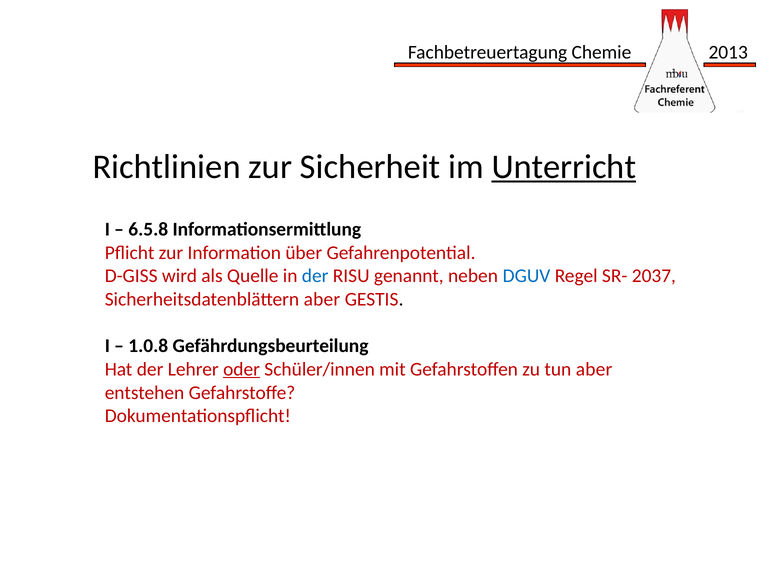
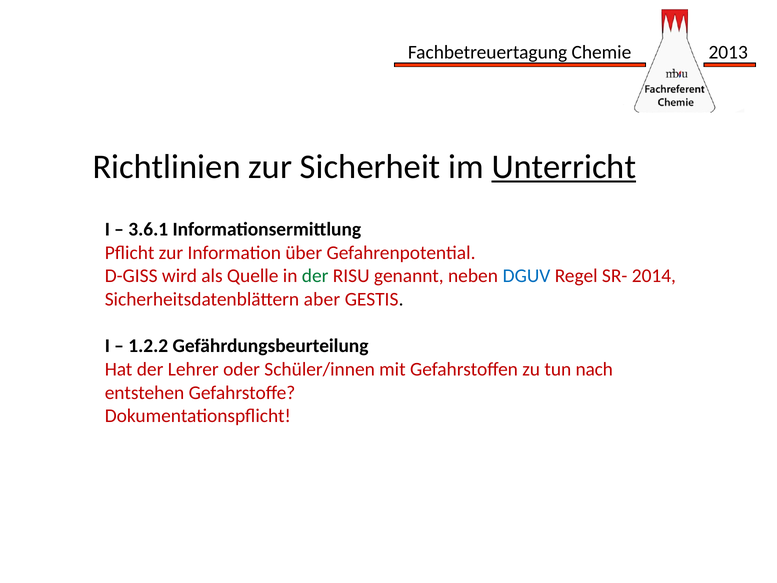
6.5.8: 6.5.8 -> 3.6.1
der at (315, 276) colour: blue -> green
2037: 2037 -> 2014
1.0.8: 1.0.8 -> 1.2.2
oder underline: present -> none
tun aber: aber -> nach
